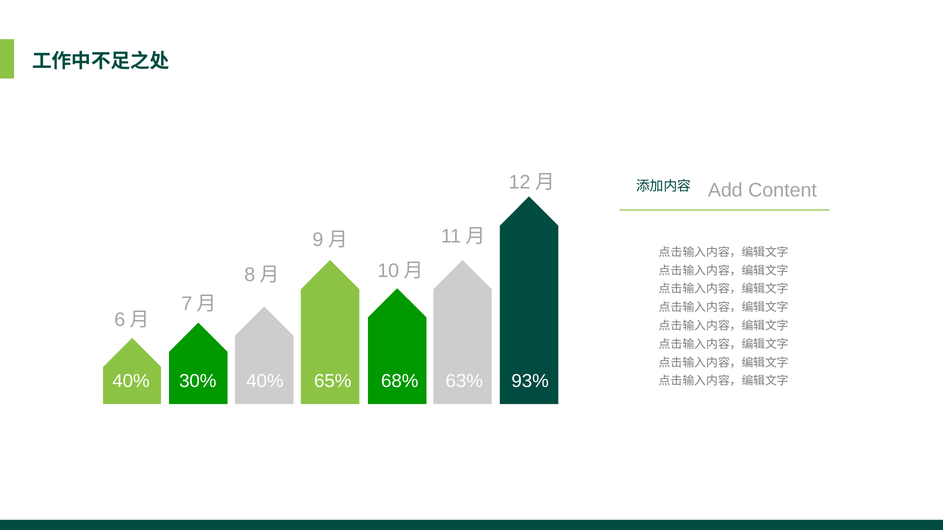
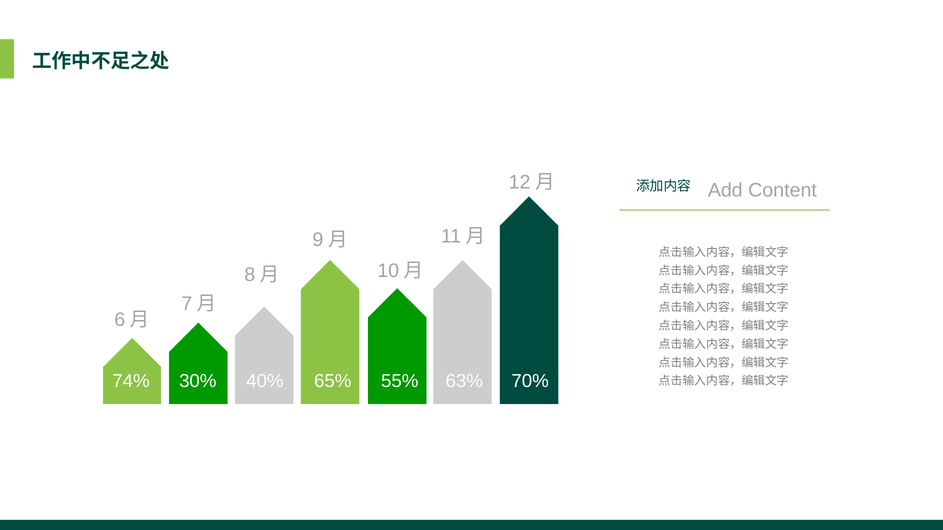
40% at (131, 381): 40% -> 74%
68%: 68% -> 55%
93%: 93% -> 70%
